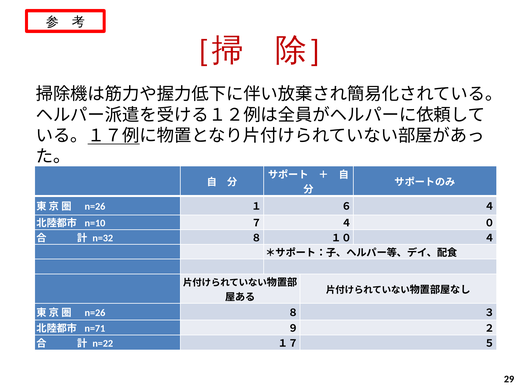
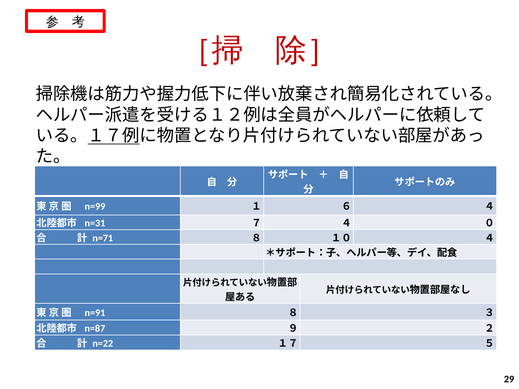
n=26 at (95, 207): n=26 -> n=99
n=10: n=10 -> n=31
n=32: n=32 -> n=71
n=26 at (95, 313): n=26 -> n=91
n=71: n=71 -> n=87
